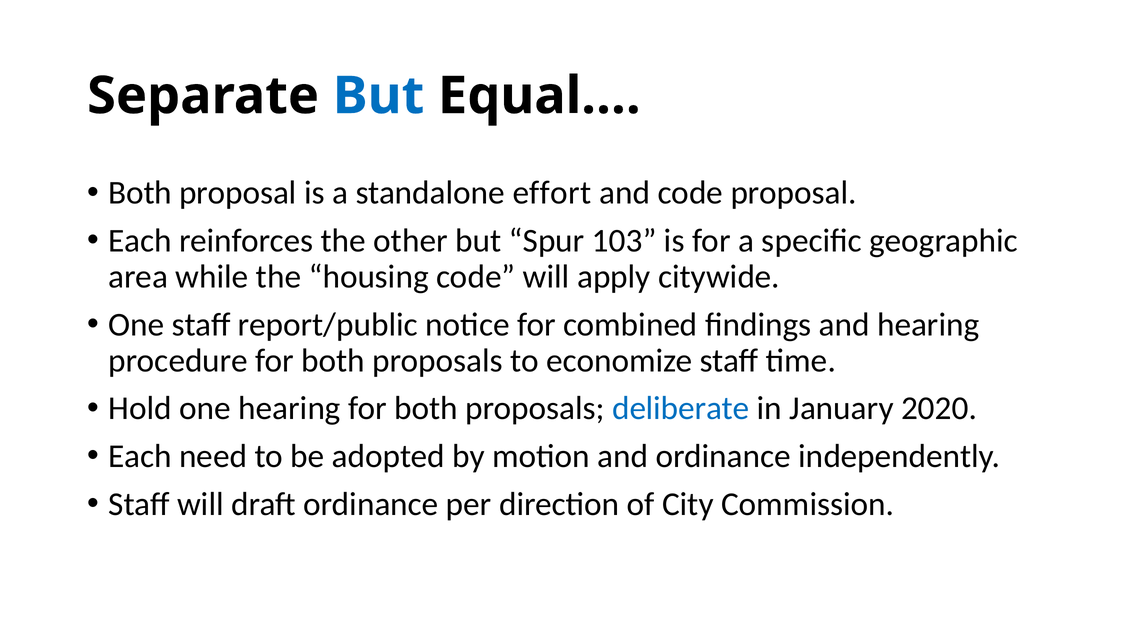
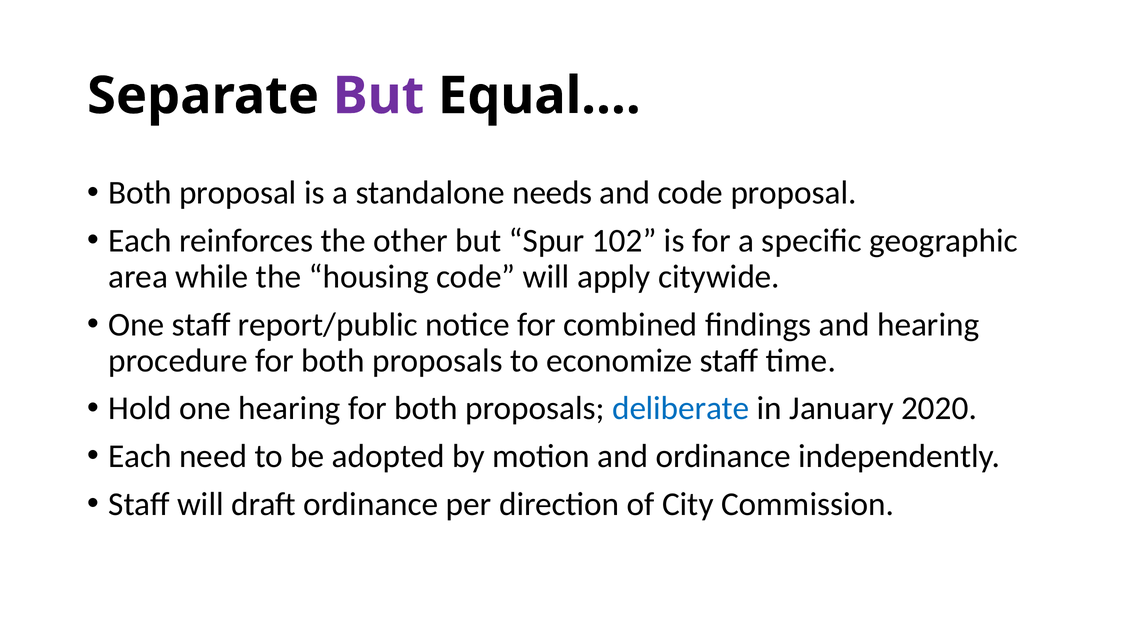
But at (379, 96) colour: blue -> purple
effort: effort -> needs
103: 103 -> 102
